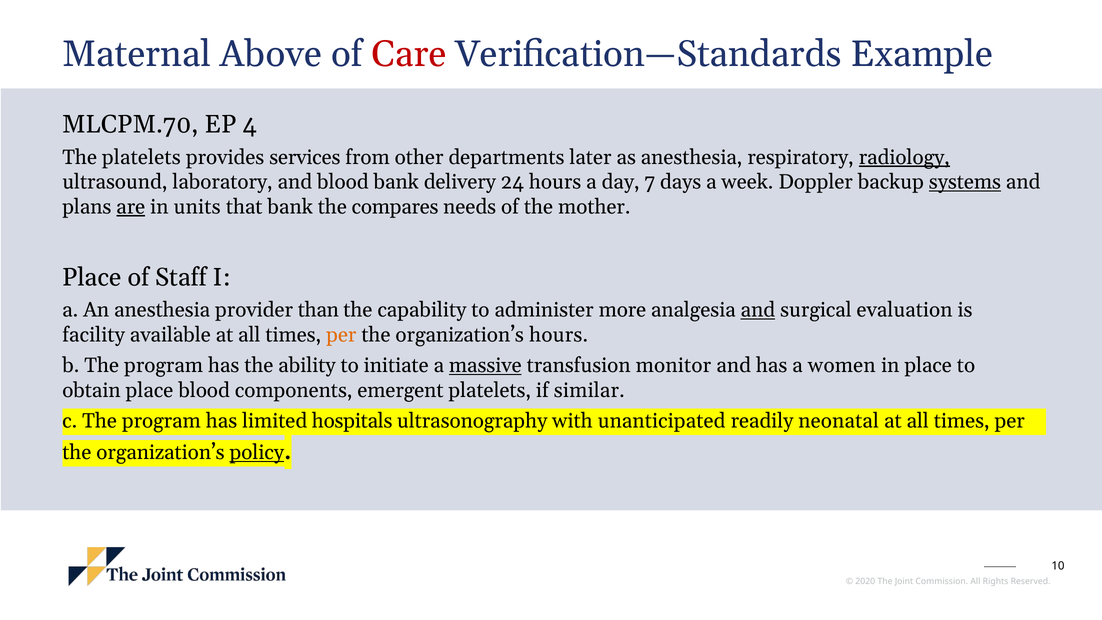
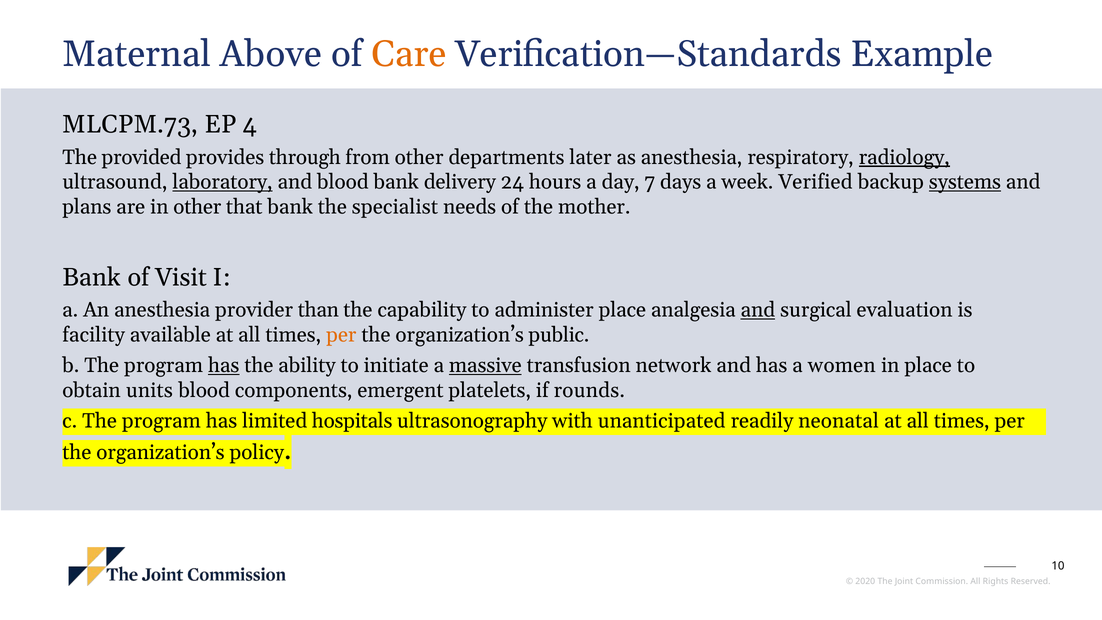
Care colour: red -> orange
MLCPM.70: MLCPM.70 -> MLCPM.73
The platelets: platelets -> provided
services: services -> through
laboratory underline: none -> present
Doppler: Doppler -> Verified
are underline: present -> none
in units: units -> other
compares: compares -> specialist
Place at (92, 277): Place -> Bank
Staff: Staff -> Visit
administer more: more -> place
organization’s hours: hours -> public
has at (224, 365) underline: none -> present
monitor: monitor -> network
obtain place: place -> units
similar: similar -> rounds
policy underline: present -> none
